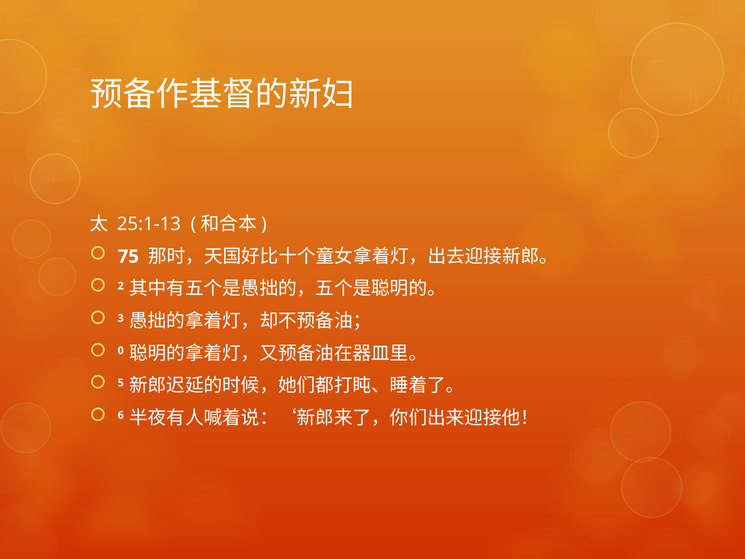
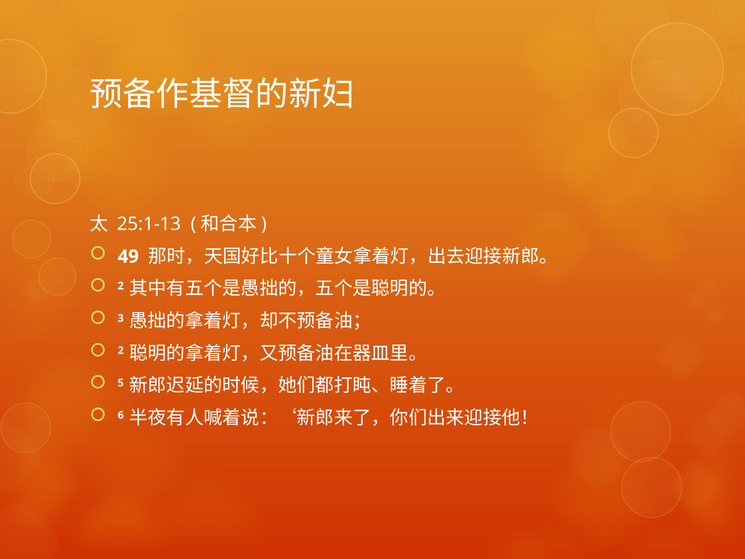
75: 75 -> 49
0 at (121, 350): 0 -> 2
